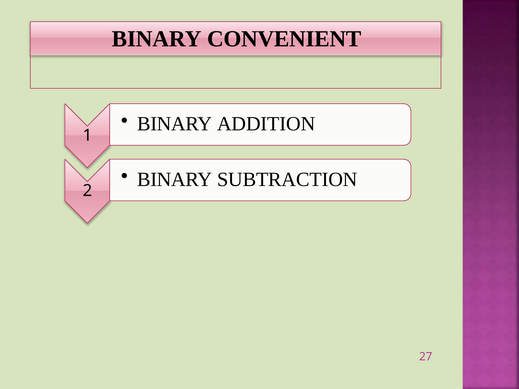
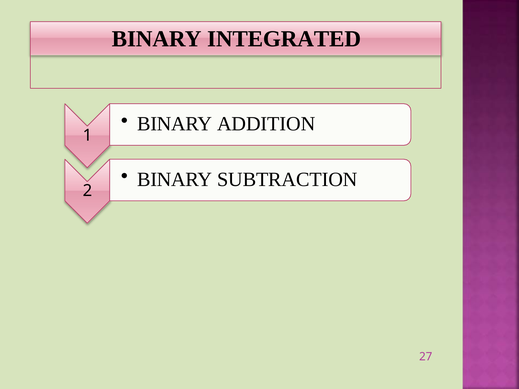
CONVENIENT: CONVENIENT -> INTEGRATED
